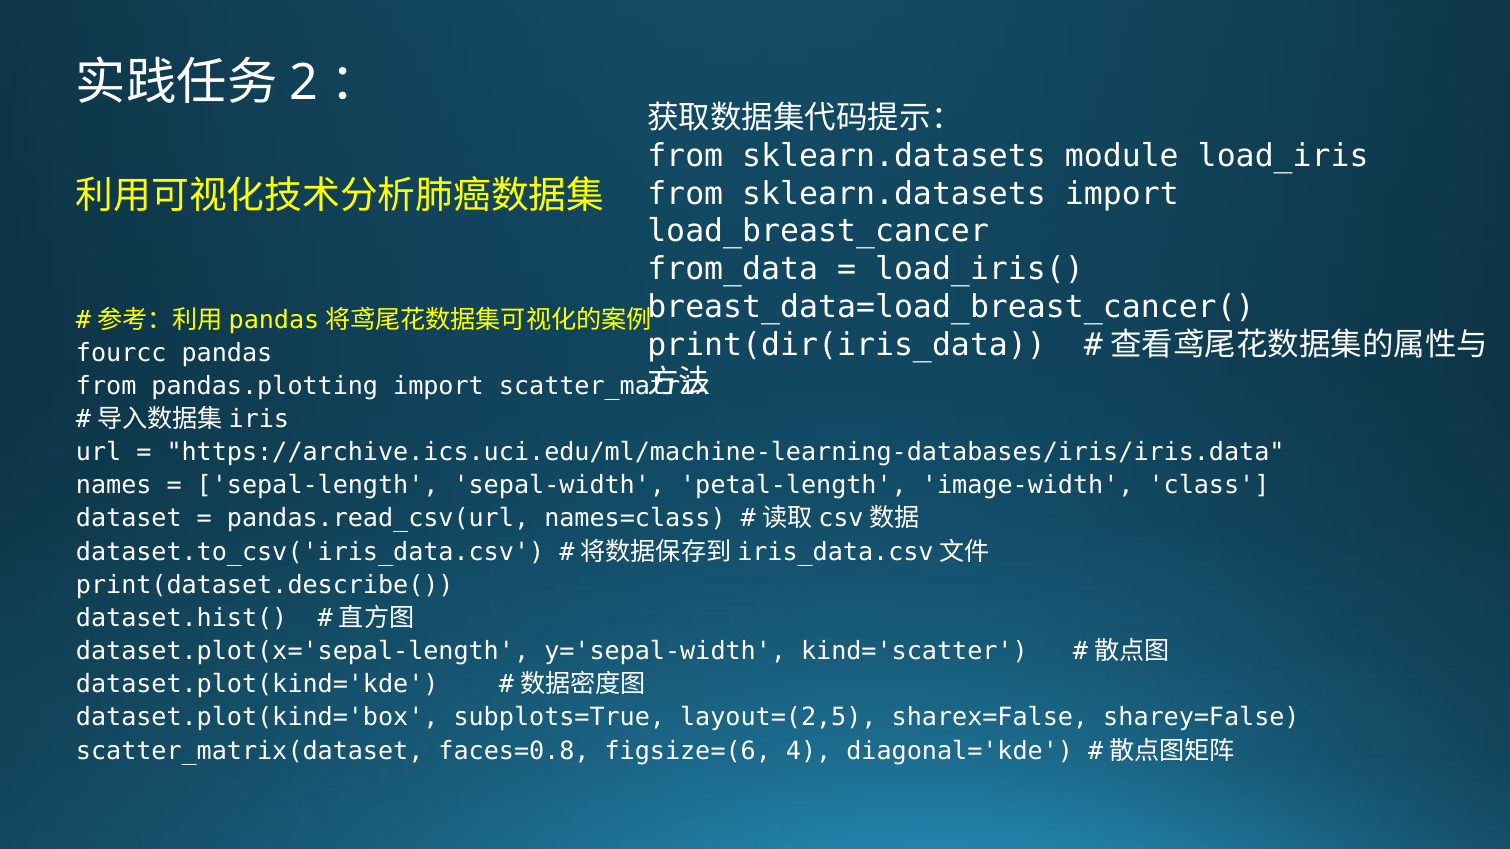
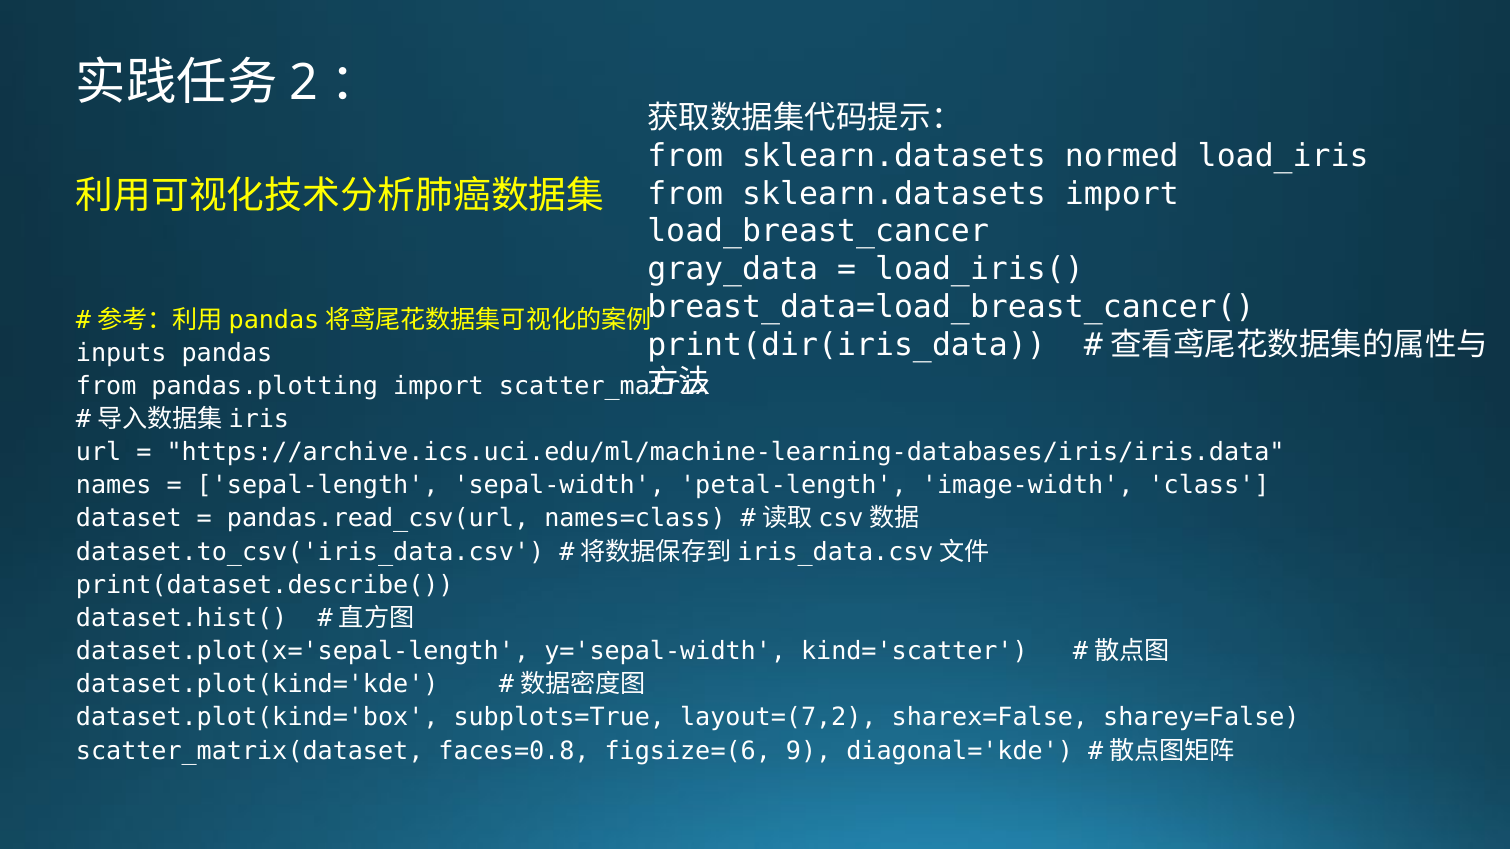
module: module -> normed
from_data: from_data -> gray_data
fourcc: fourcc -> inputs
layout=(2,5: layout=(2,5 -> layout=(7,2
4: 4 -> 9
